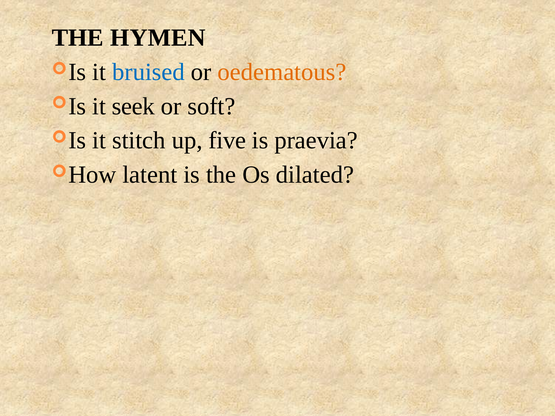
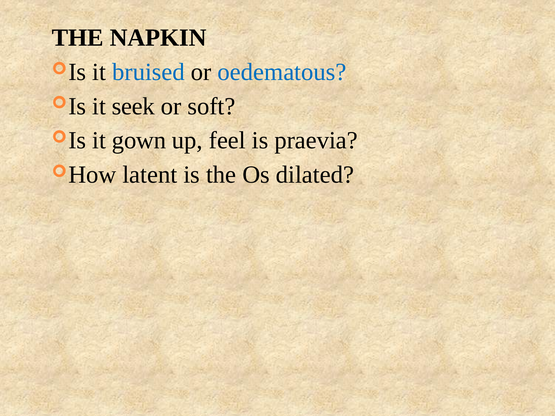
HYMEN: HYMEN -> NAPKIN
oedematous colour: orange -> blue
stitch: stitch -> gown
five: five -> feel
